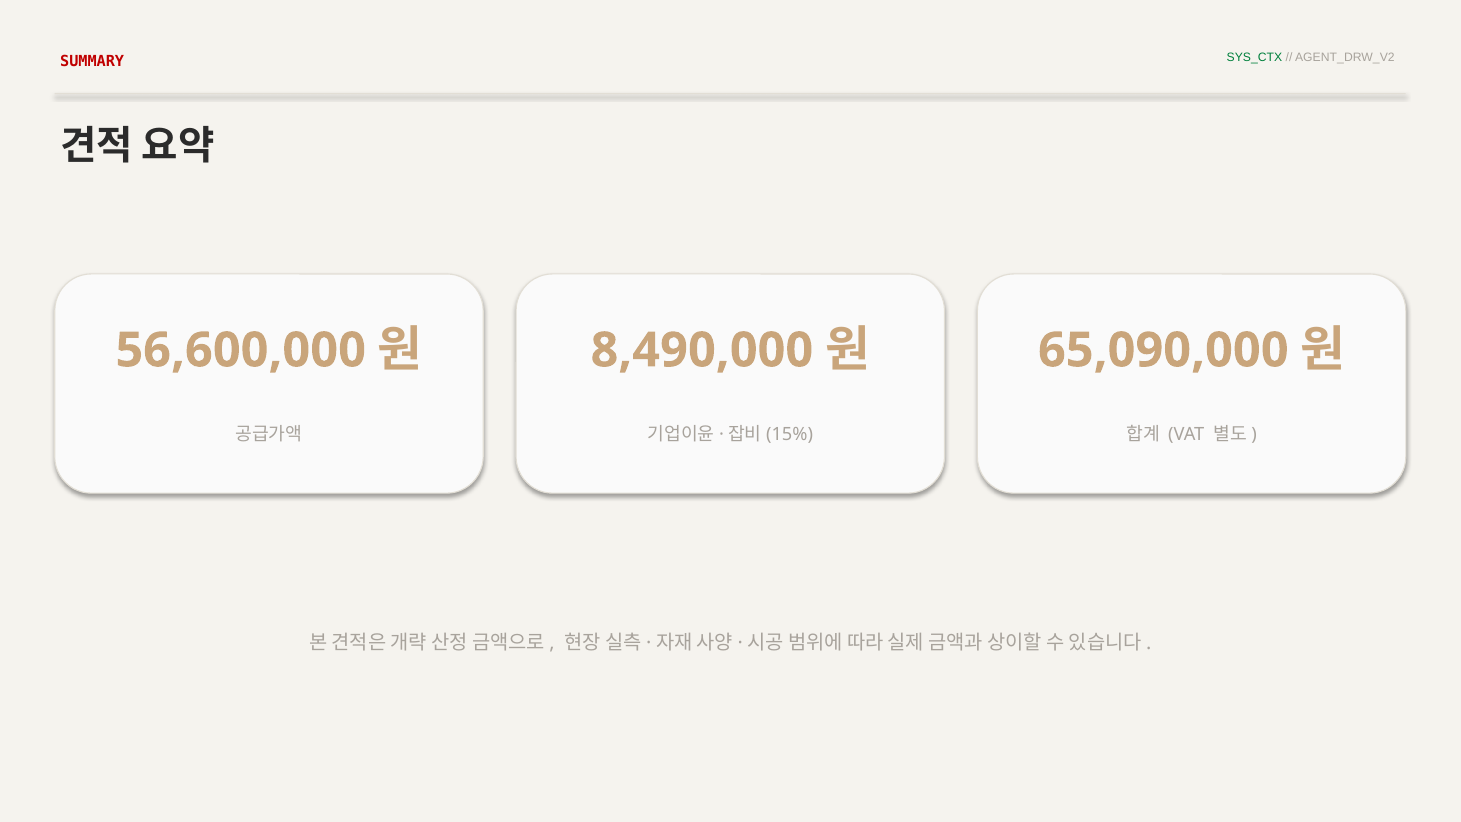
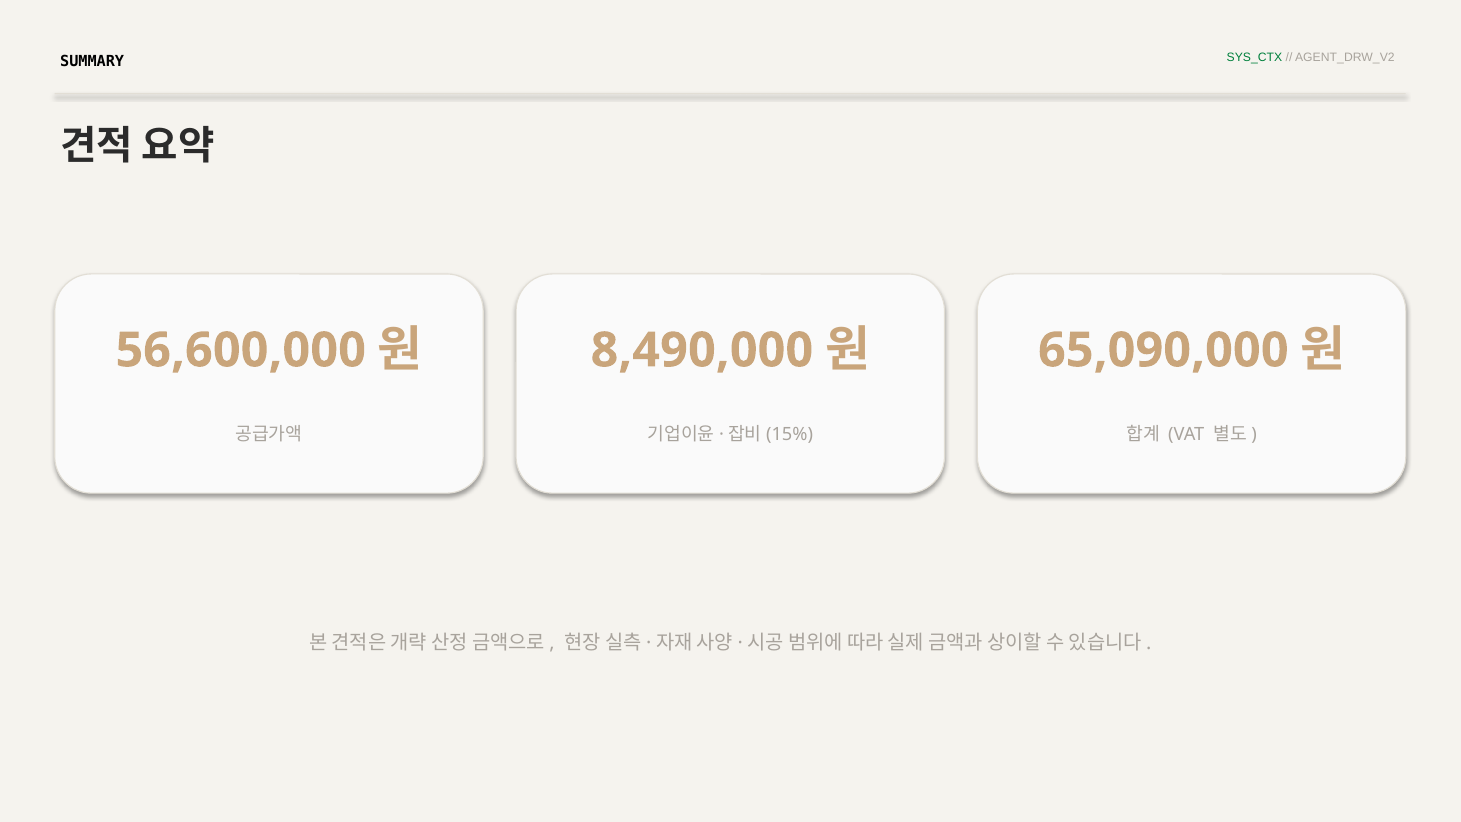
SUMMARY colour: red -> black
